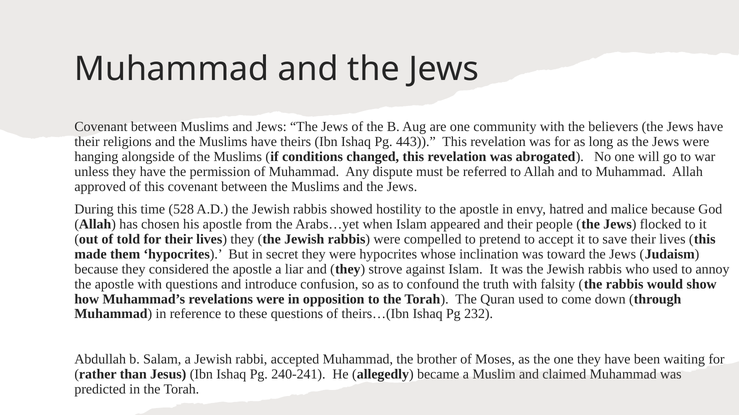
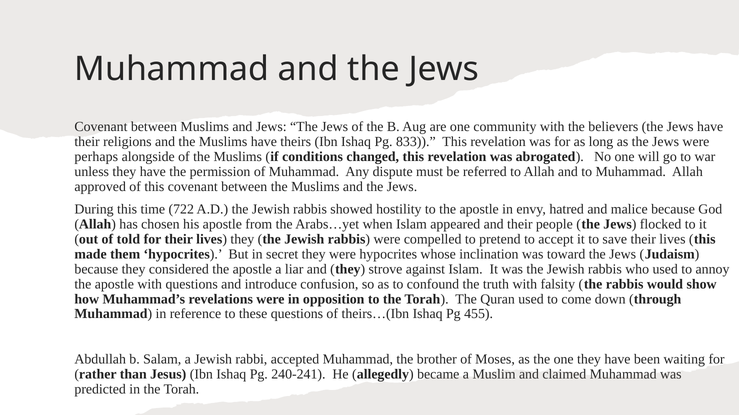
443: 443 -> 833
hanging: hanging -> perhaps
528: 528 -> 722
232: 232 -> 455
